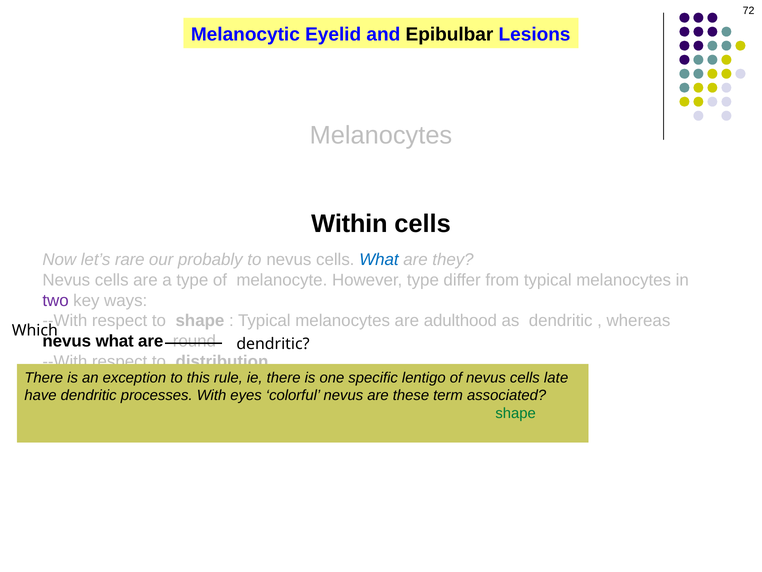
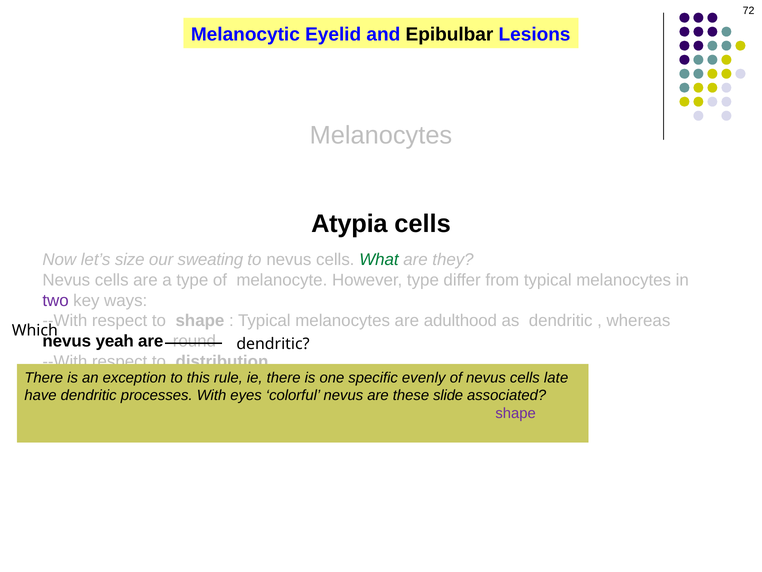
Within: Within -> Atypia
rare: rare -> size
probably: probably -> sweating
What at (379, 260) colour: blue -> green
nevus what: what -> yeah
lentigo: lentigo -> evenly
these term: term -> slide
shape at (516, 413) colour: green -> purple
